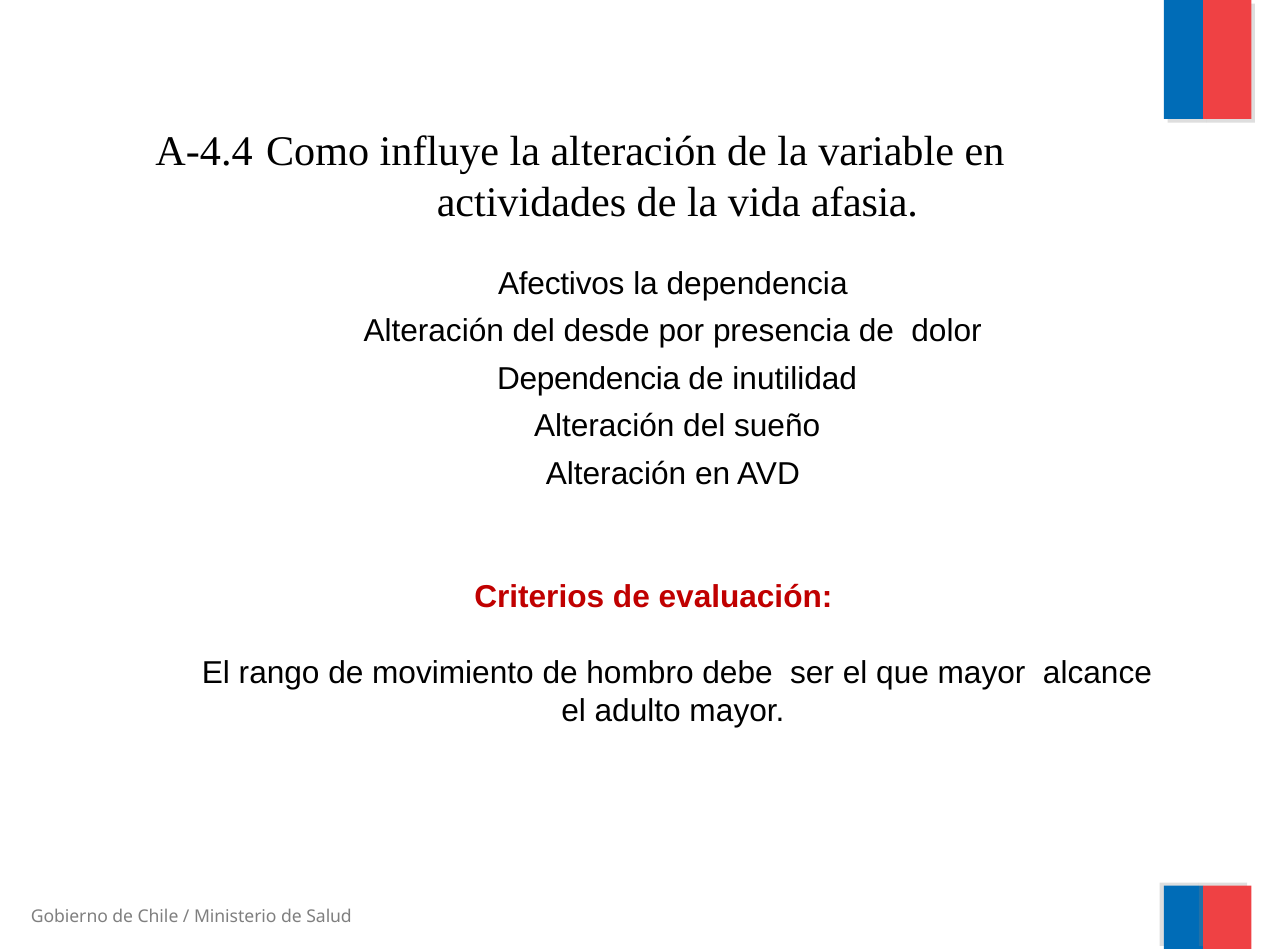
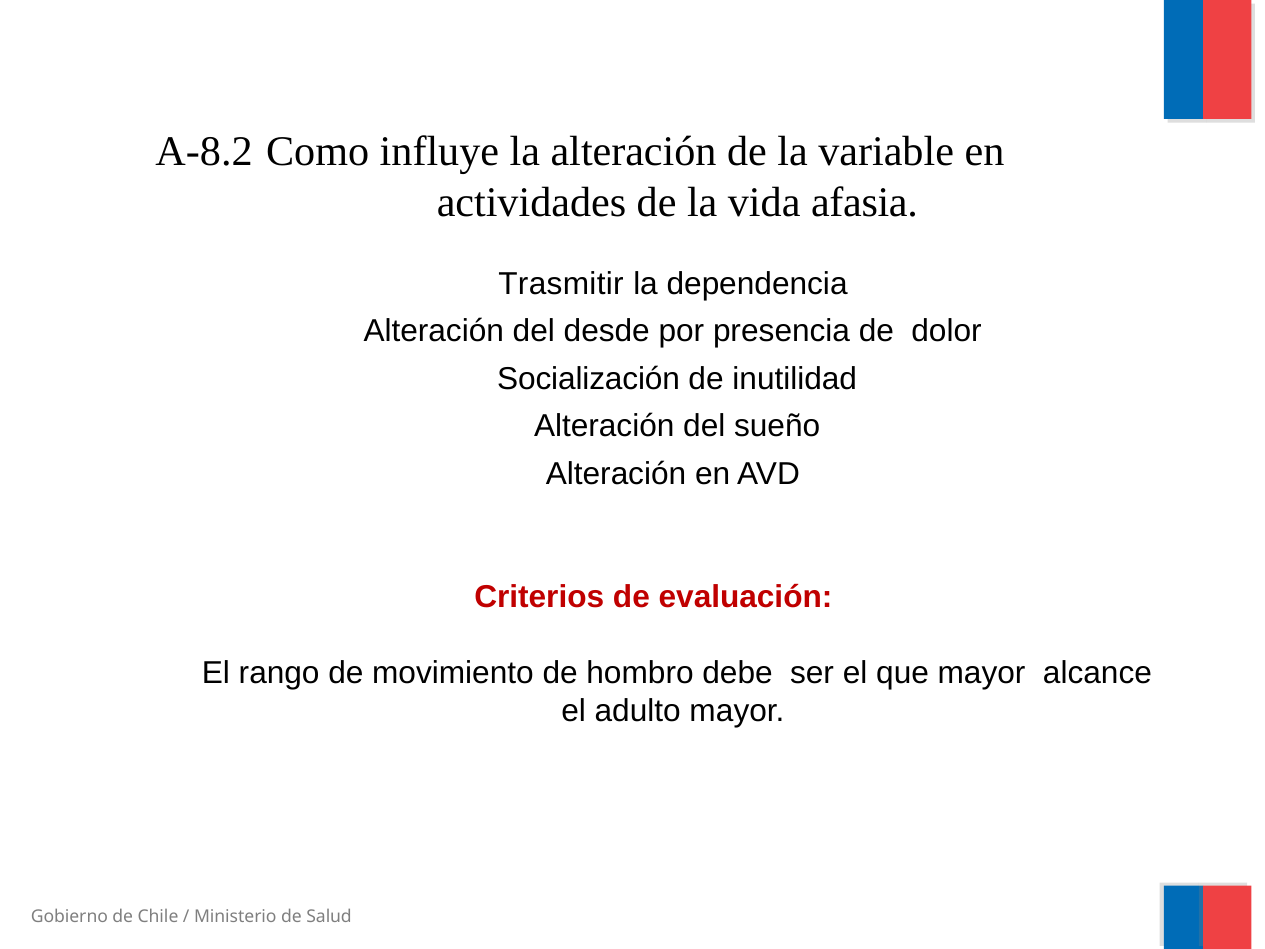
A-4.4: A-4.4 -> A-8.2
Afectivos: Afectivos -> Trasmitir
Dependencia at (589, 379): Dependencia -> Socialización
